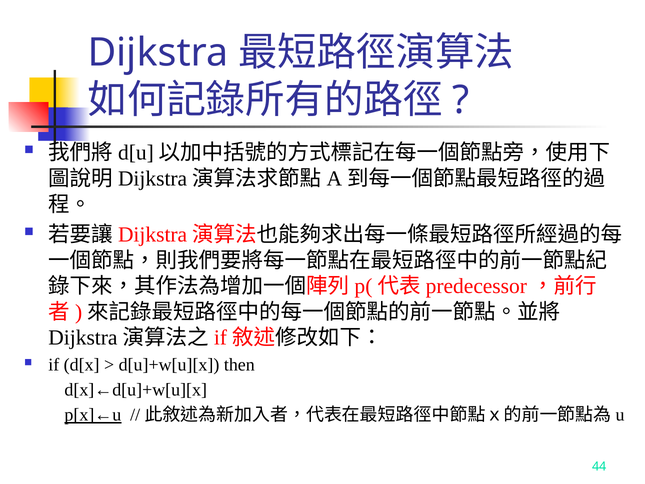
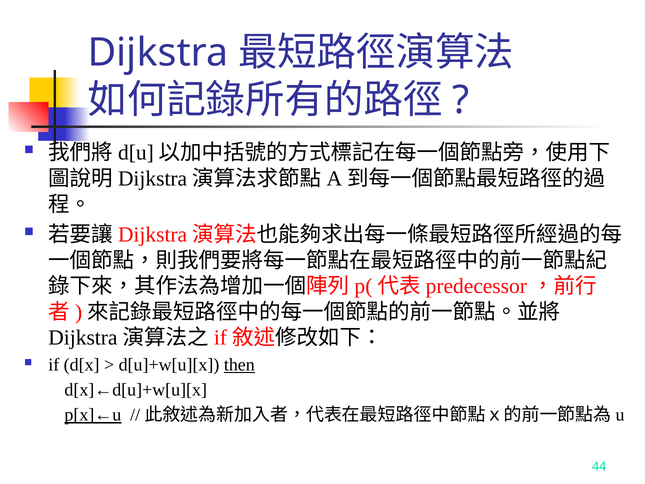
then underline: none -> present
